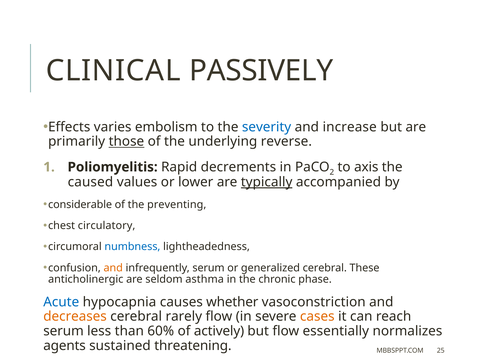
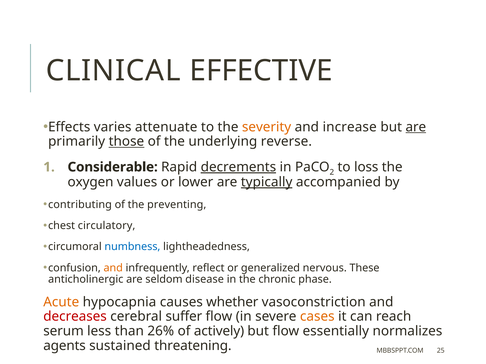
PASSIVELY: PASSIVELY -> EFFECTIVE
embolism: embolism -> attenuate
severity colour: blue -> orange
are at (416, 127) underline: none -> present
Poliomyelitis: Poliomyelitis -> Considerable
decrements underline: none -> present
axis: axis -> loss
caused: caused -> oxygen
considerable: considerable -> contributing
infrequently serum: serum -> reflect
generalized cerebral: cerebral -> nervous
asthma: asthma -> disease
Acute colour: blue -> orange
decreases colour: orange -> red
rarely: rarely -> suffer
60%: 60% -> 26%
